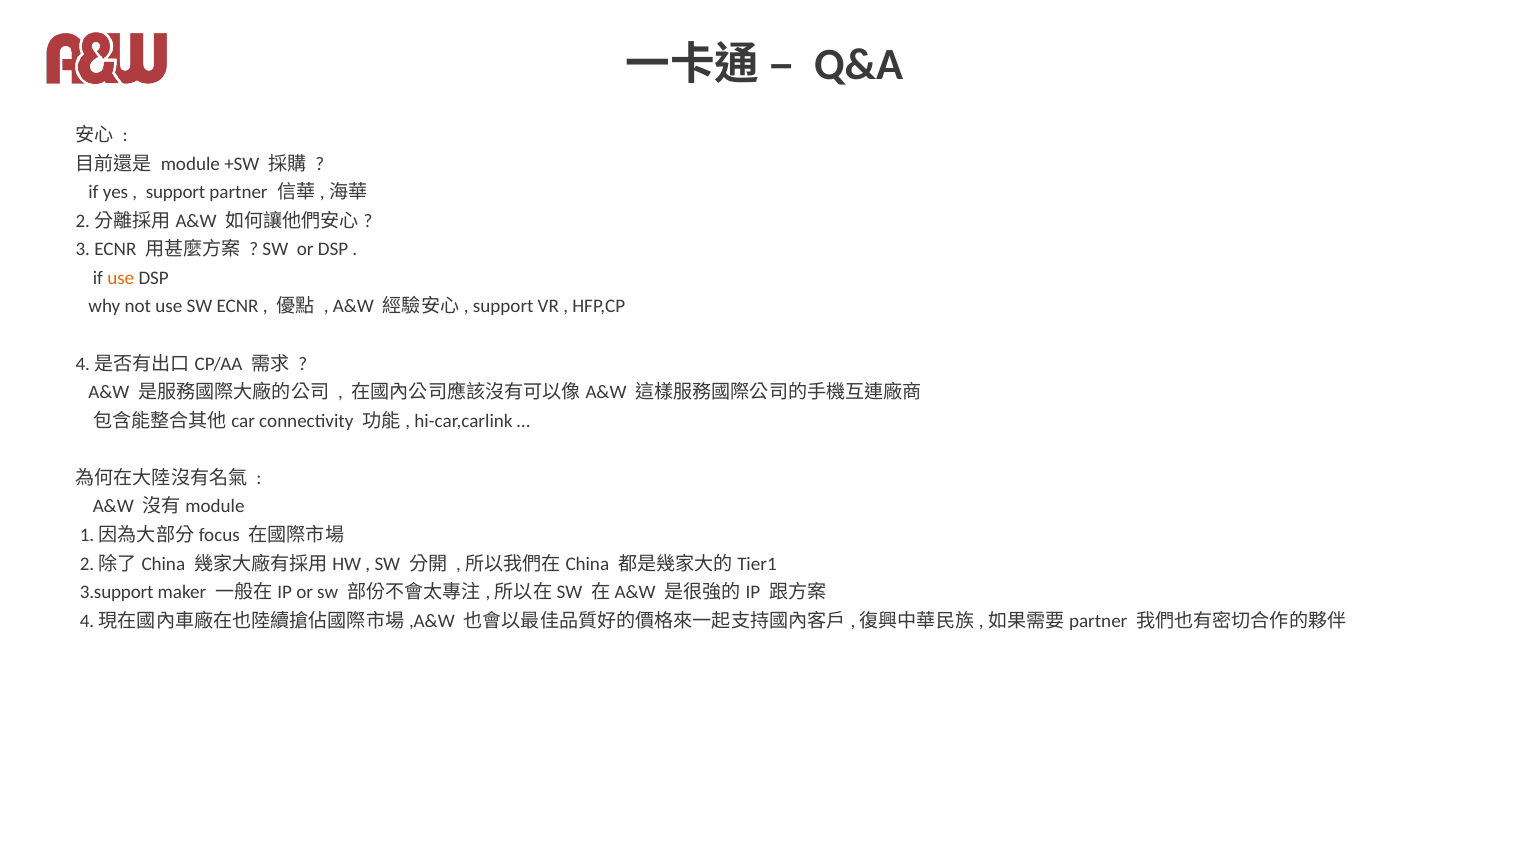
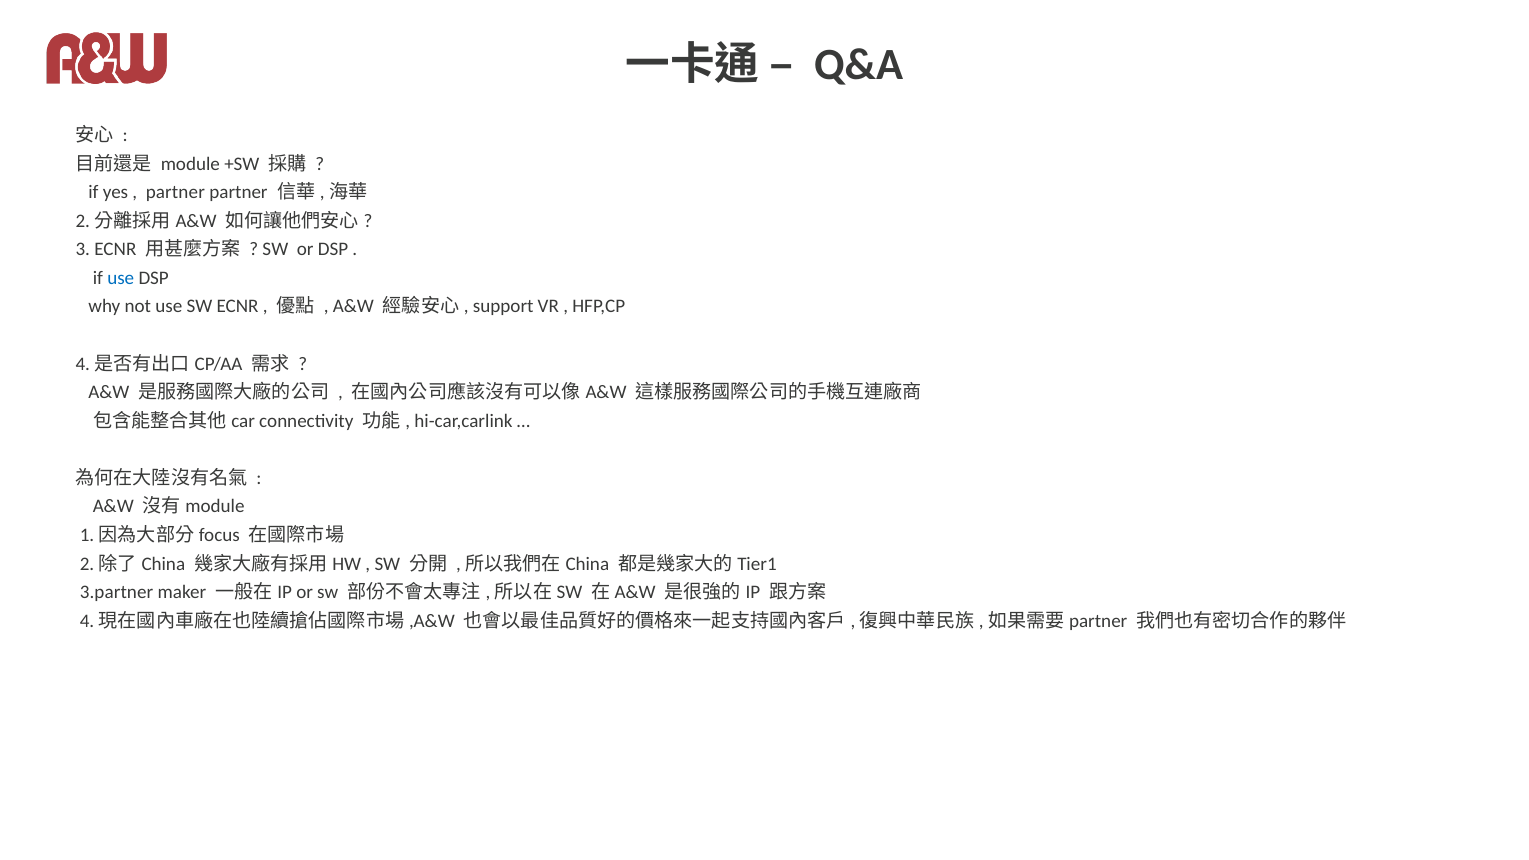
support at (176, 192): support -> partner
use at (121, 278) colour: orange -> blue
3.support: 3.support -> 3.partner
